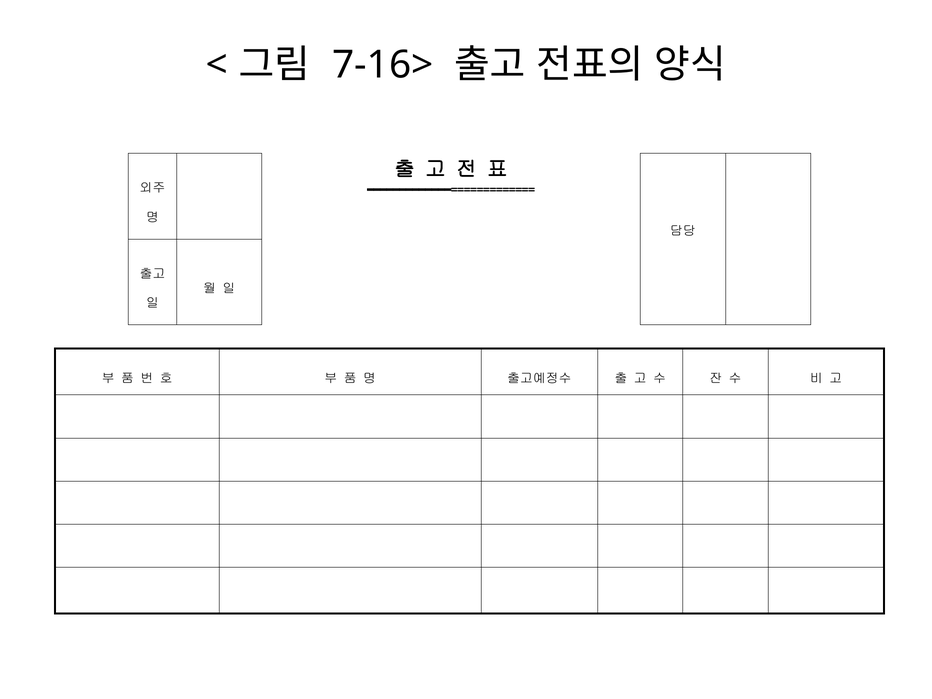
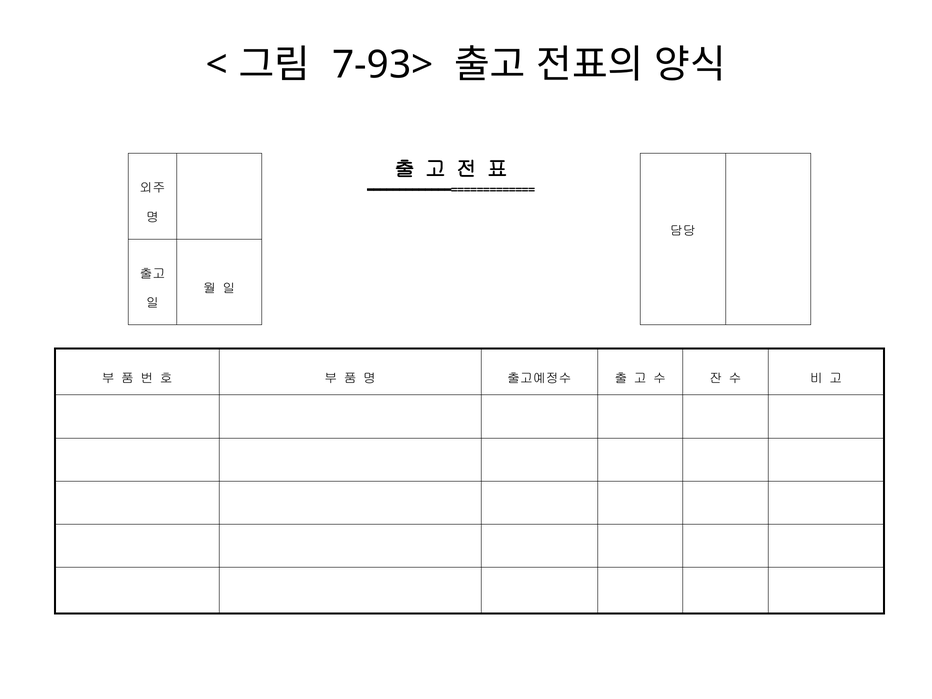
7-16>: 7-16> -> 7-93>
